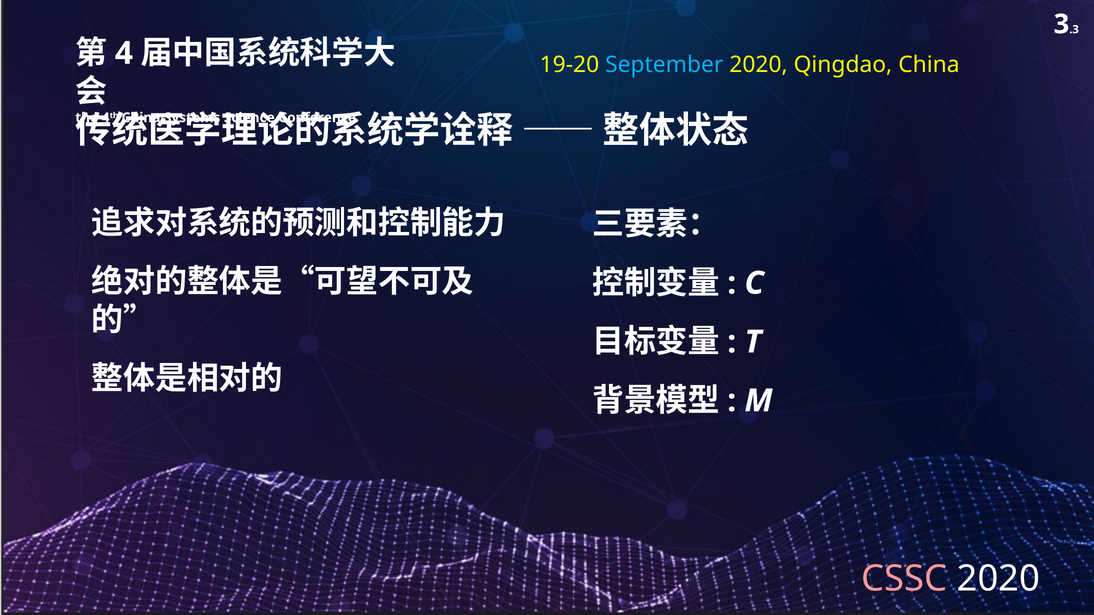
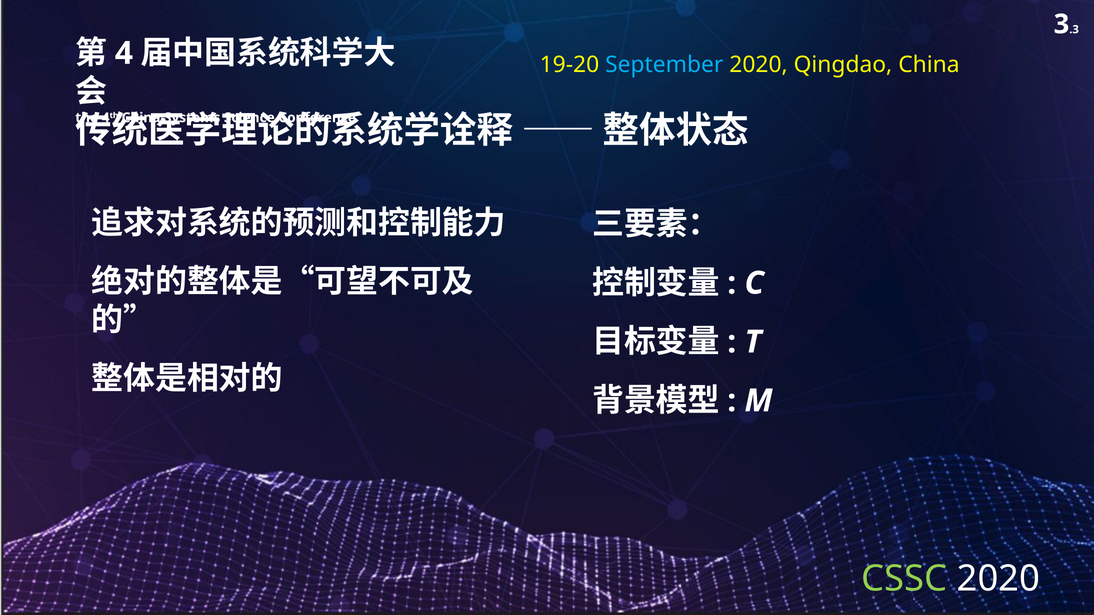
CSSC colour: pink -> light green
